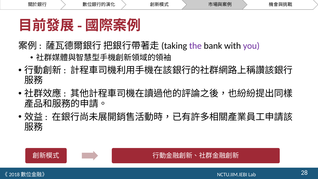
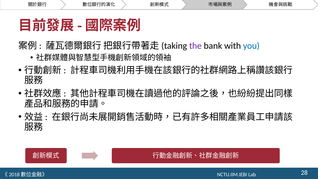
you colour: purple -> blue
